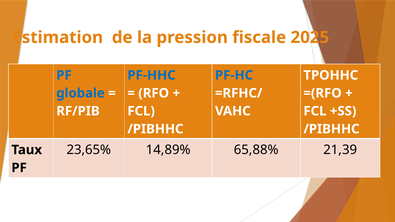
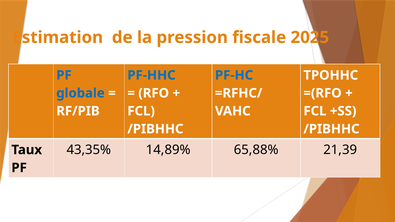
23,65%: 23,65% -> 43,35%
